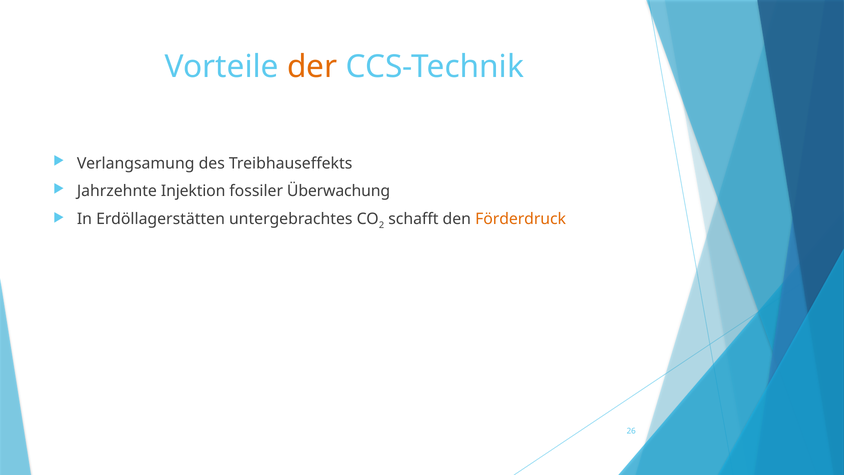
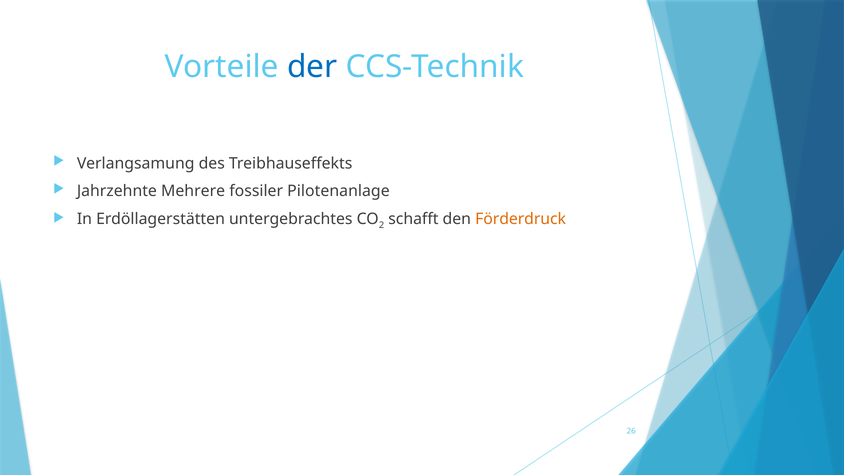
der colour: orange -> blue
Injektion: Injektion -> Mehrere
Überwachung: Überwachung -> Pilotenanlage
